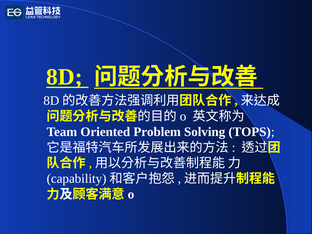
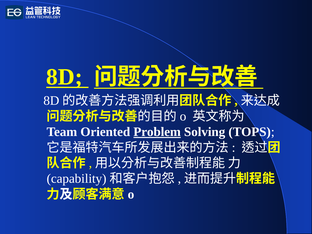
Problem underline: none -> present
